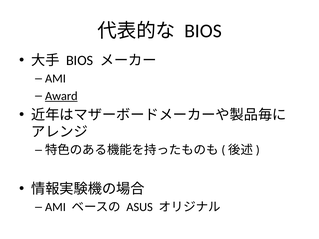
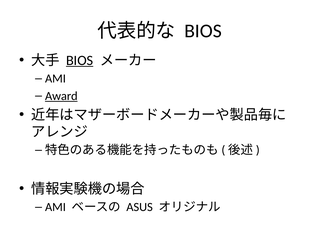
BIOS at (80, 60) underline: none -> present
